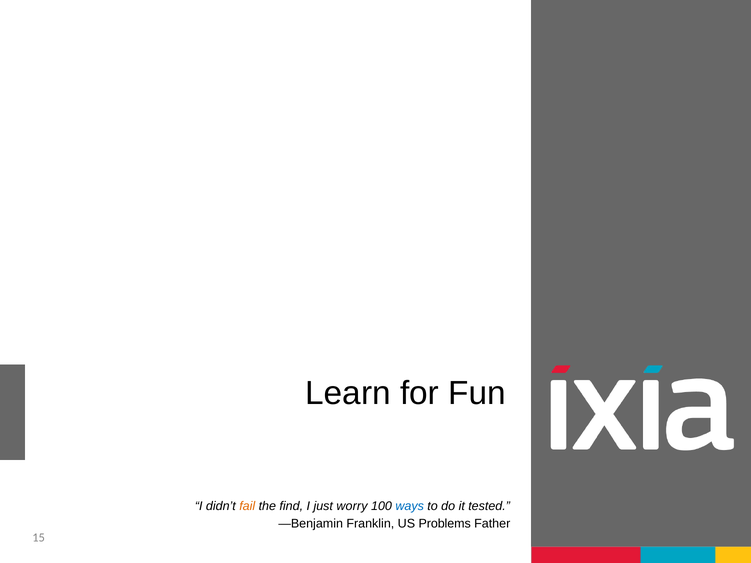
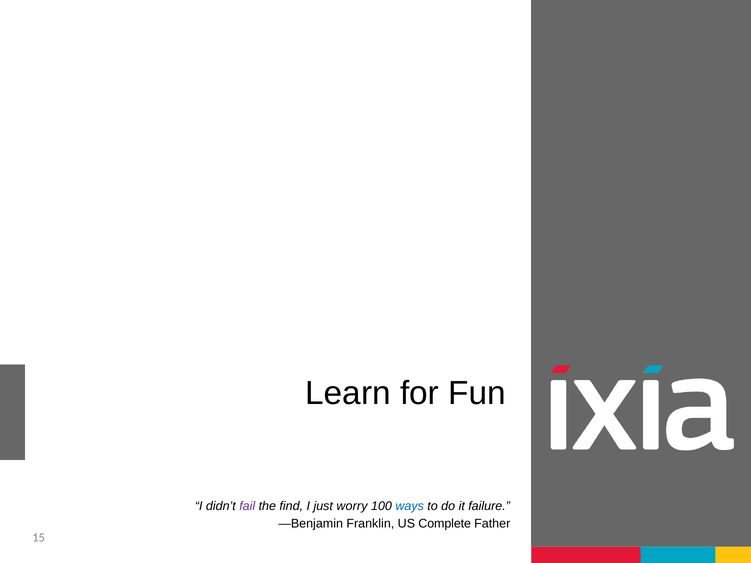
fail colour: orange -> purple
tested: tested -> failure
Problems: Problems -> Complete
